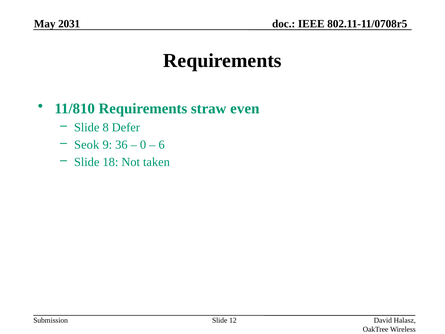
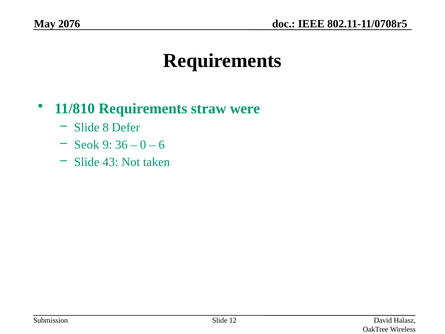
2031: 2031 -> 2076
even: even -> were
18: 18 -> 43
